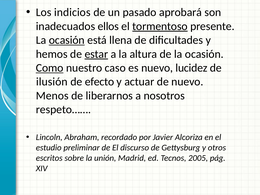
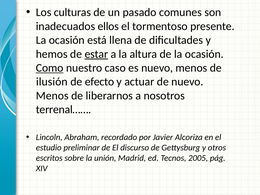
indicios: indicios -> culturas
aprobará: aprobará -> comunes
tormentoso underline: present -> none
ocasión at (67, 40) underline: present -> none
es nuevo lucidez: lucidez -> menos
respeto……: respeto…… -> terrenal……
